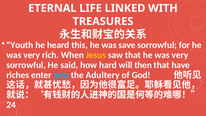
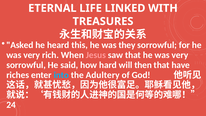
Youth: Youth -> Asked
save: save -> they
Jesus colour: yellow -> pink
